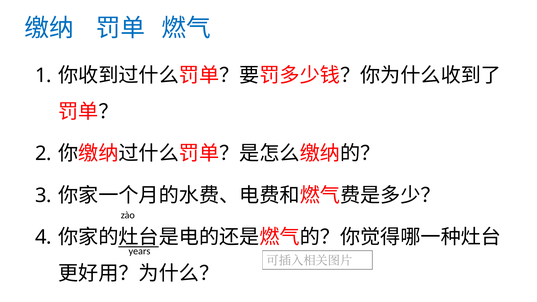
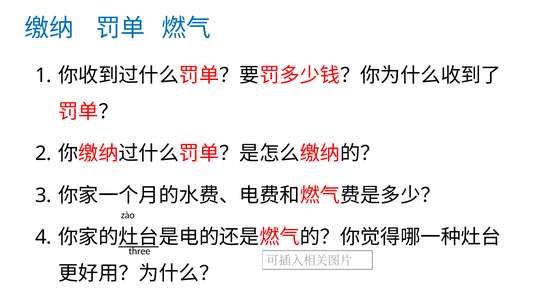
years: years -> three
